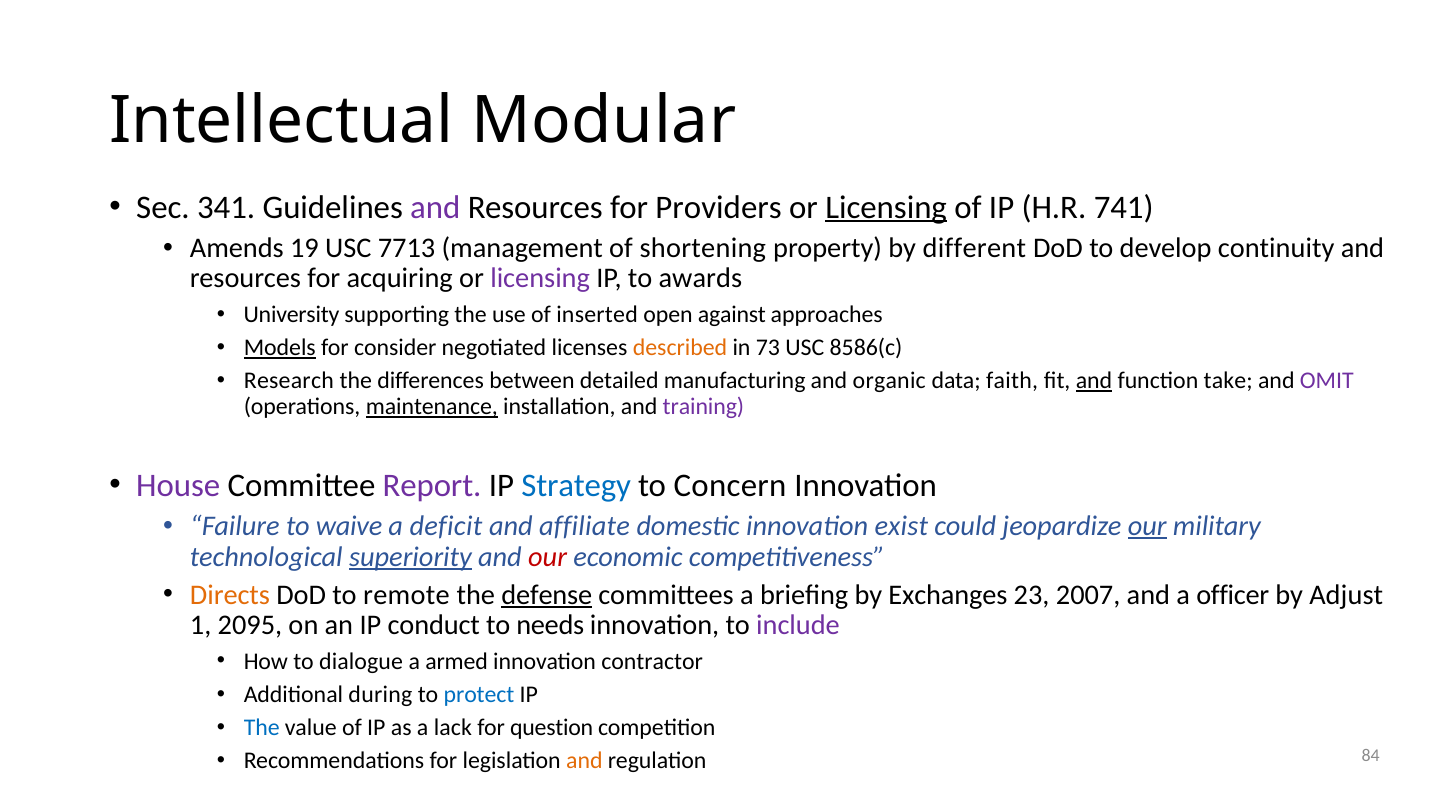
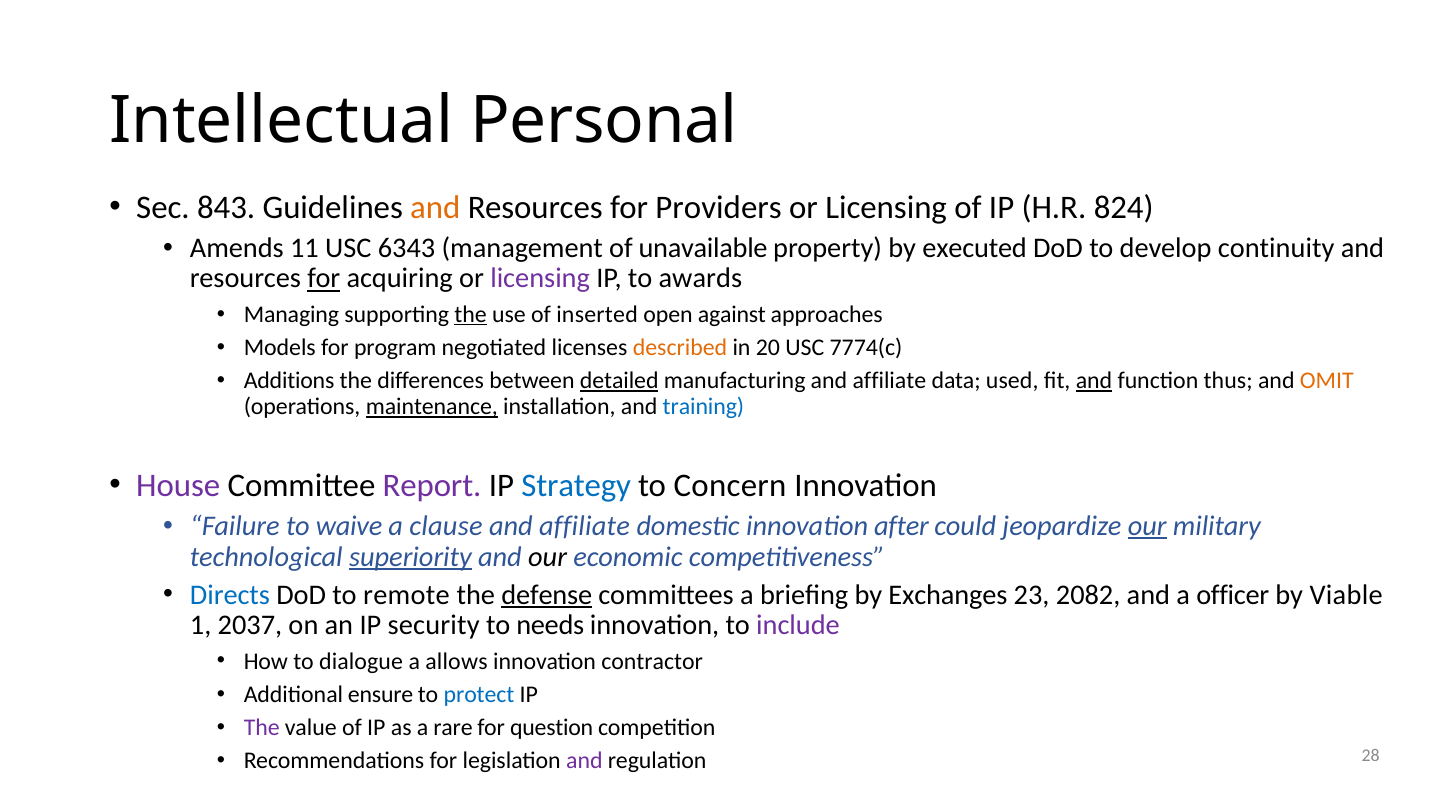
Modular: Modular -> Personal
341: 341 -> 843
and at (435, 207) colour: purple -> orange
Licensing at (886, 207) underline: present -> none
741: 741 -> 824
19: 19 -> 11
7713: 7713 -> 6343
shortening: shortening -> unavailable
different: different -> executed
for at (324, 278) underline: none -> present
University: University -> Managing
the at (471, 314) underline: none -> present
Models underline: present -> none
consider: consider -> program
73: 73 -> 20
8586(c: 8586(c -> 7774(c
Research: Research -> Additions
detailed underline: none -> present
manufacturing and organic: organic -> affiliate
faith: faith -> used
take: take -> thus
OMIT colour: purple -> orange
training colour: purple -> blue
deficit: deficit -> clause
exist: exist -> after
our at (548, 556) colour: red -> black
Directs colour: orange -> blue
2007: 2007 -> 2082
Adjust: Adjust -> Viable
2095: 2095 -> 2037
conduct: conduct -> security
armed: armed -> allows
during: during -> ensure
The at (262, 727) colour: blue -> purple
lack: lack -> rare
and at (584, 761) colour: orange -> purple
84: 84 -> 28
